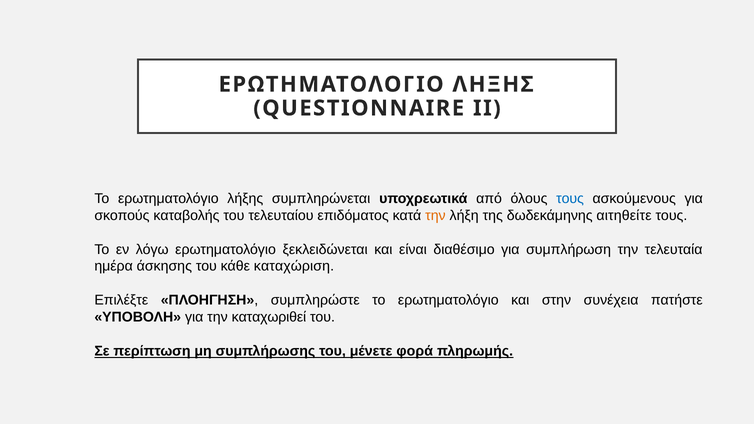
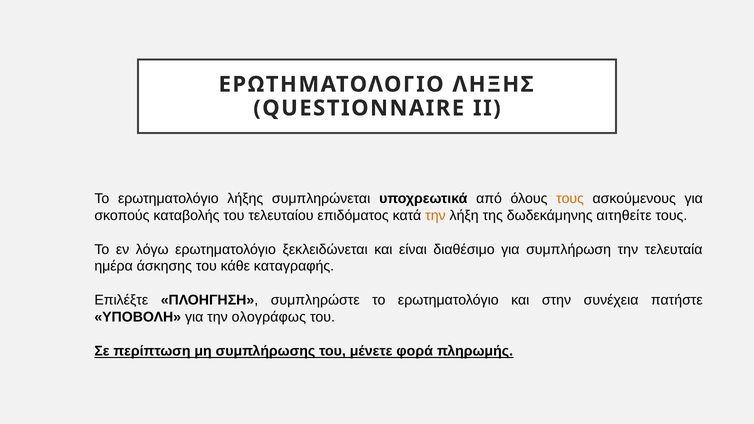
τους at (570, 199) colour: blue -> orange
καταχώριση: καταχώριση -> καταγραφής
καταχωριθεί: καταχωριθεί -> ολογράφως
